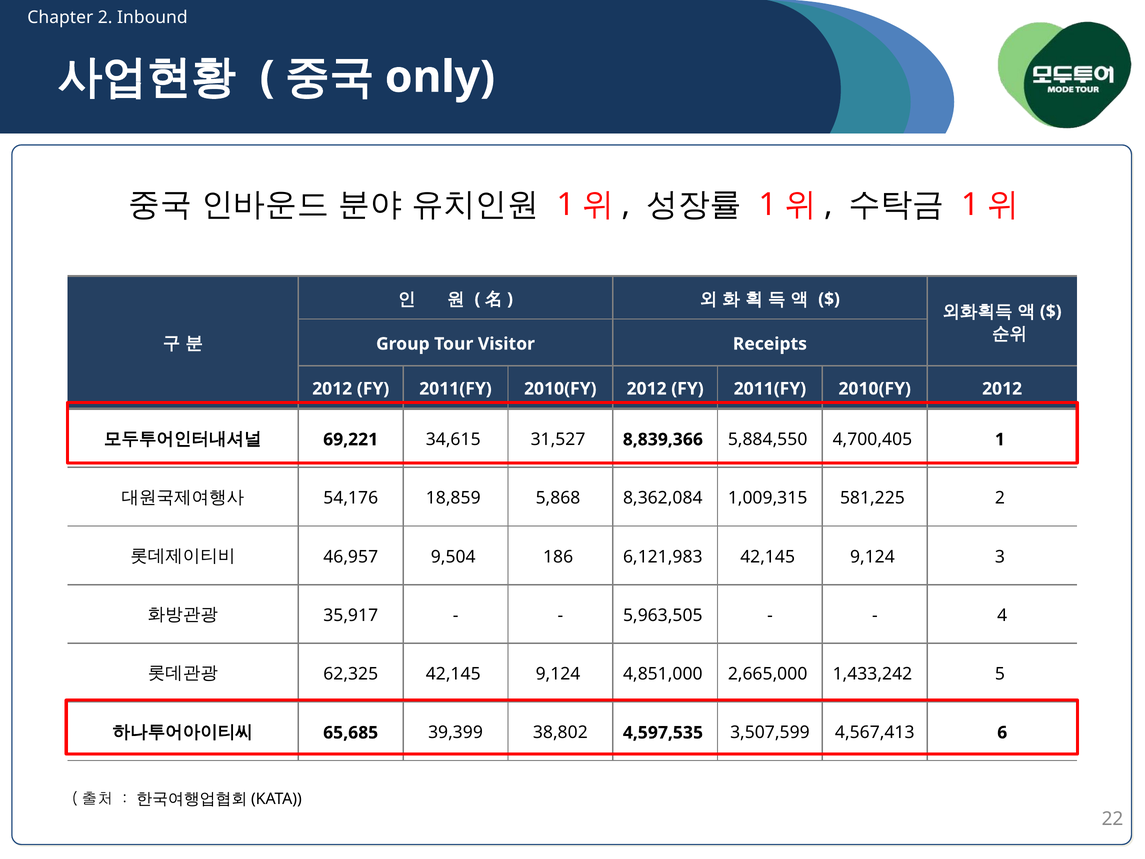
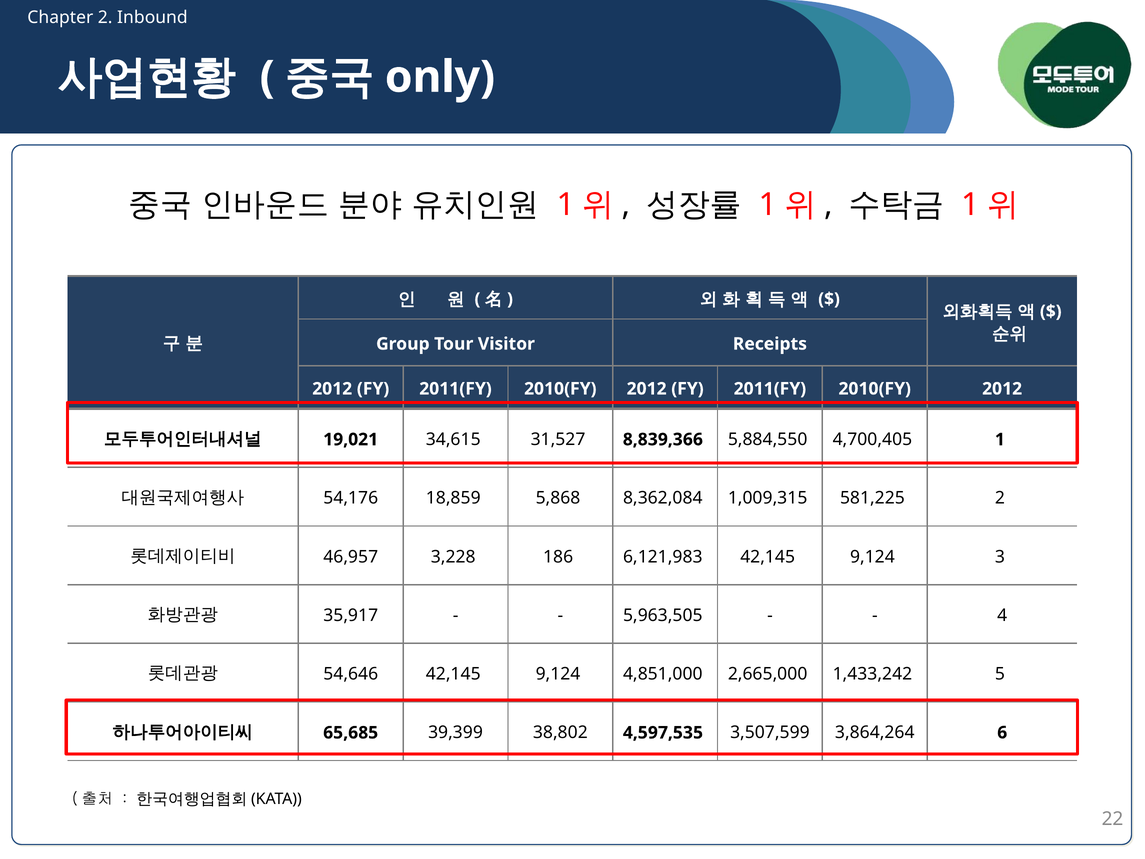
69,221: 69,221 -> 19,021
9,504: 9,504 -> 3,228
62,325: 62,325 -> 54,646
4,567,413: 4,567,413 -> 3,864,264
